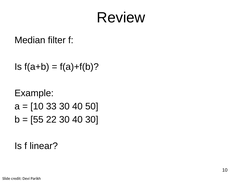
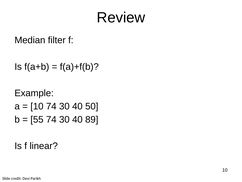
10 33: 33 -> 74
55 22: 22 -> 74
40 30: 30 -> 89
